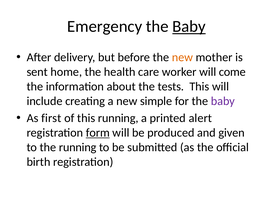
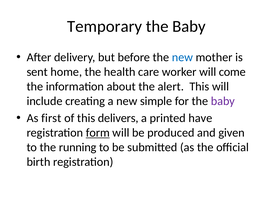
Emergency: Emergency -> Temporary
Baby at (189, 26) underline: present -> none
new at (182, 57) colour: orange -> blue
tests: tests -> alert
this running: running -> delivers
alert: alert -> have
